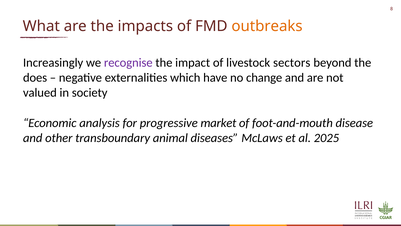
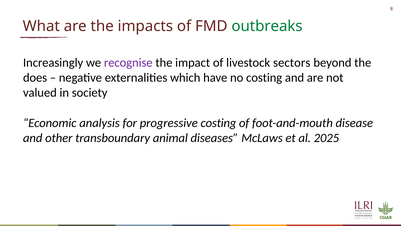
outbreaks colour: orange -> green
no change: change -> costing
progressive market: market -> costing
